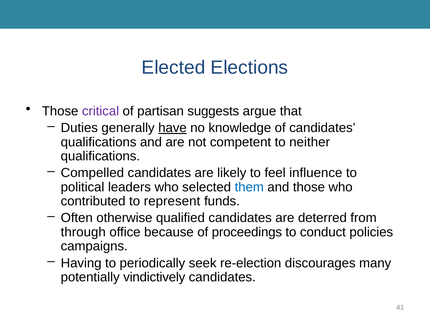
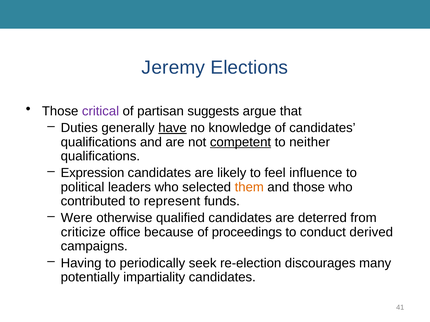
Elected: Elected -> Jeremy
competent underline: none -> present
Compelled: Compelled -> Expression
them colour: blue -> orange
Often: Often -> Were
through: through -> criticize
policies: policies -> derived
vindictively: vindictively -> impartiality
